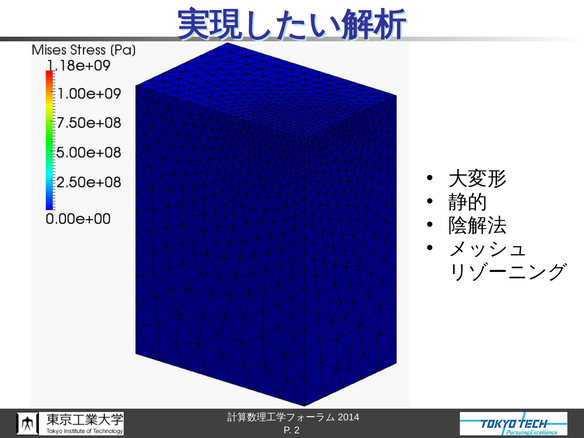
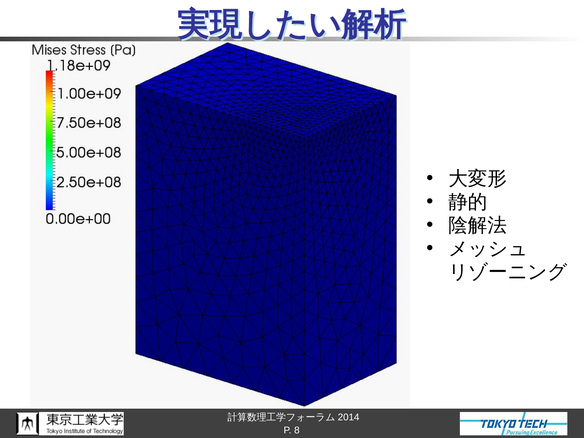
2: 2 -> 8
